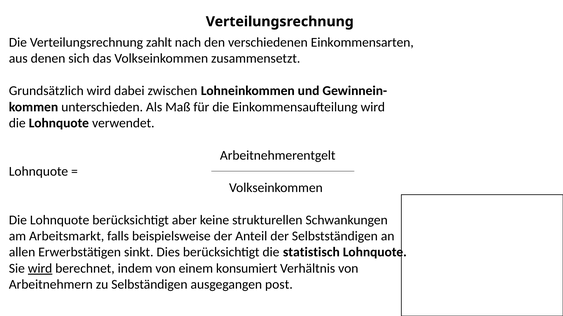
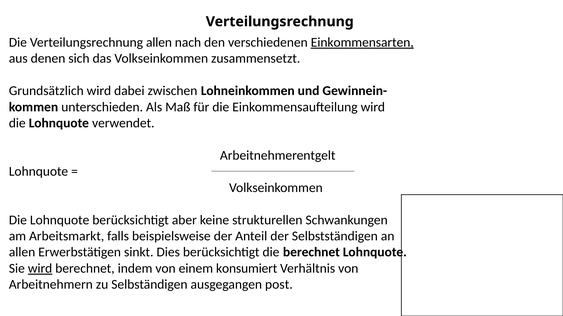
Verteilungsrechnung zahlt: zahlt -> allen
Einkommensarten underline: none -> present
die statistisch: statistisch -> berechnet
